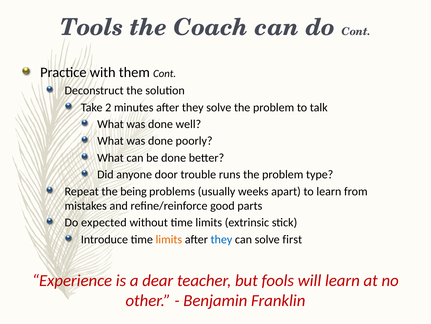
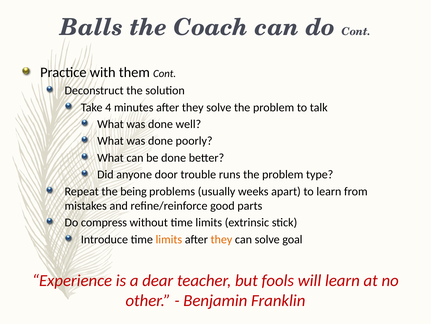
Tools: Tools -> Balls
2: 2 -> 4
expected: expected -> compress
they at (221, 239) colour: blue -> orange
first: first -> goal
